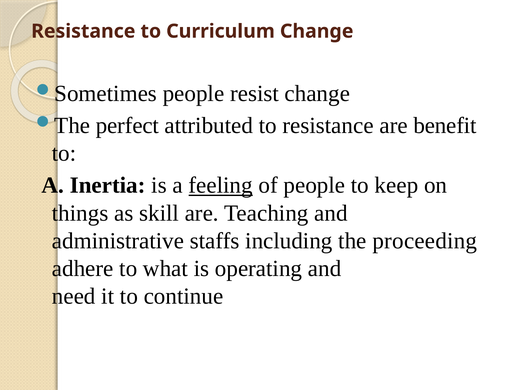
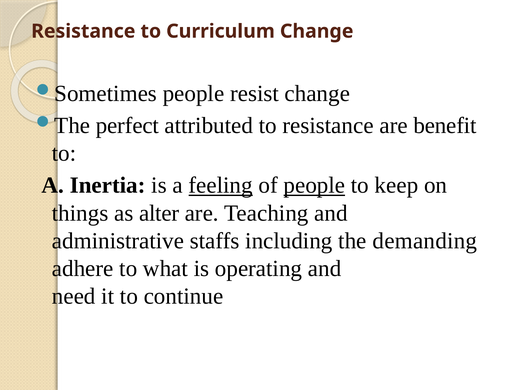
people at (314, 185) underline: none -> present
skill: skill -> alter
proceeding: proceeding -> demanding
